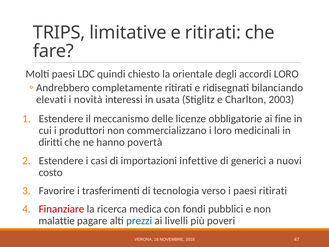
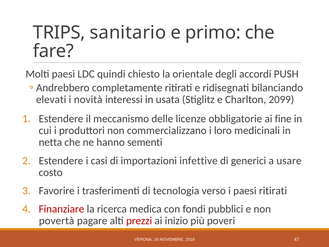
limitative: limitative -> sanitario
e ritirati: ritirati -> primo
accordi LORO: LORO -> PUSH
2003: 2003 -> 2099
diritti: diritti -> netta
povertà: povertà -> sementi
nuovi: nuovi -> usare
malattie: malattie -> povertà
prezzi colour: blue -> red
livelli: livelli -> inizio
